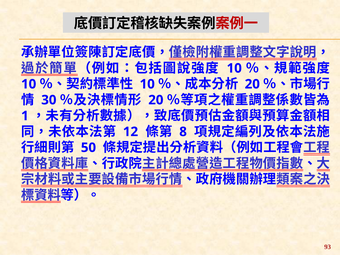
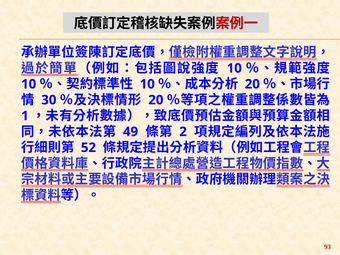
12: 12 -> 49
8: 8 -> 2
50: 50 -> 52
